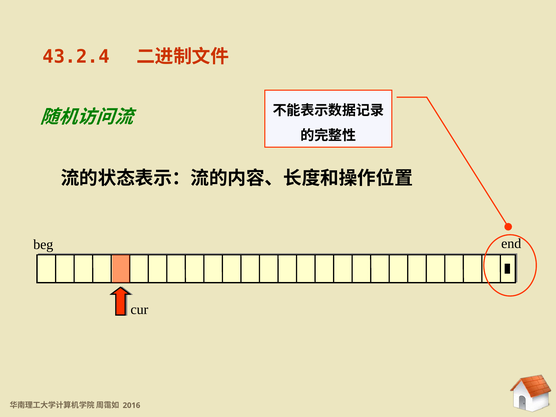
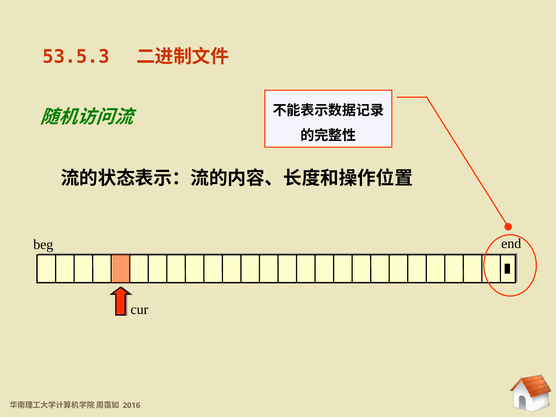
43.2.4: 43.2.4 -> 53.5.3
